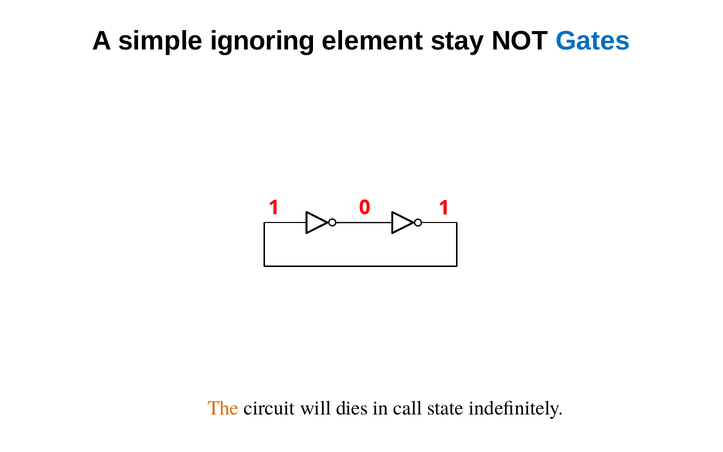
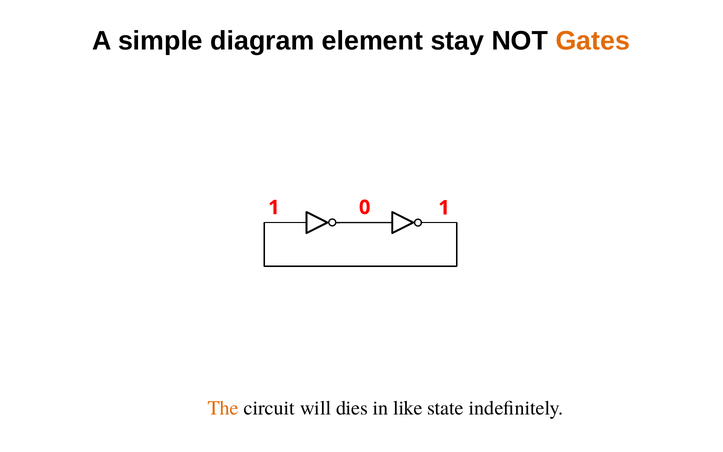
ignoring: ignoring -> diagram
Gates colour: blue -> orange
call: call -> like
